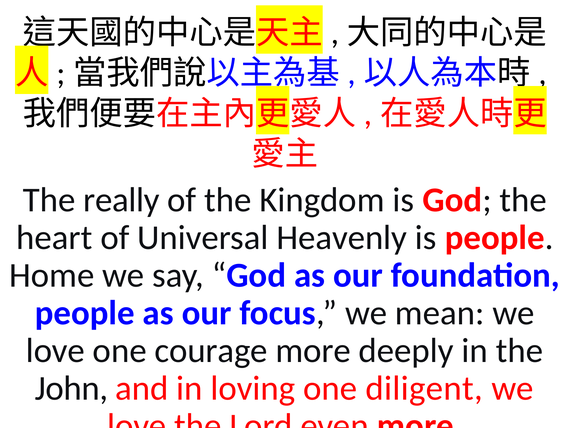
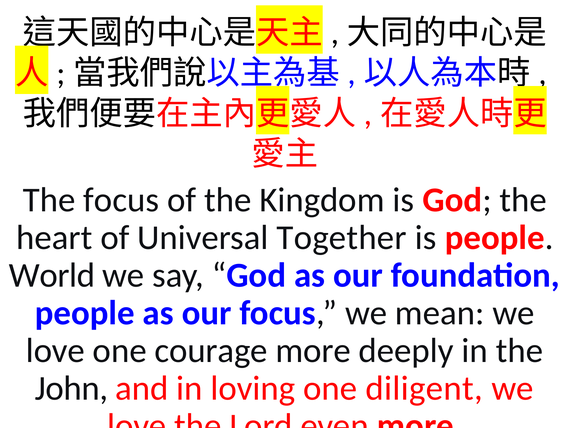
The really: really -> focus
Heavenly: Heavenly -> Together
Home: Home -> World
